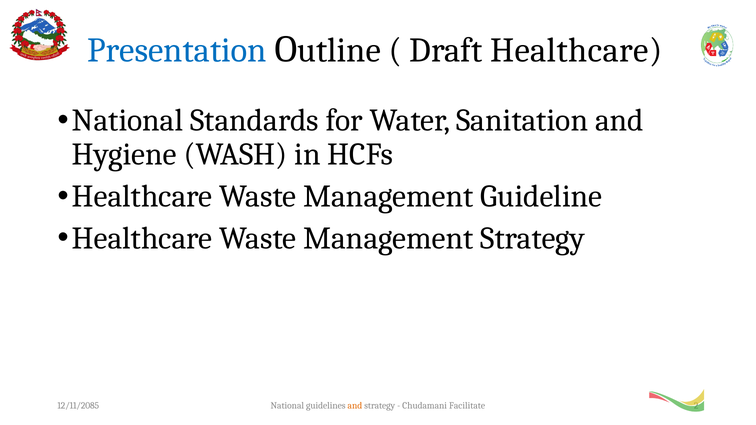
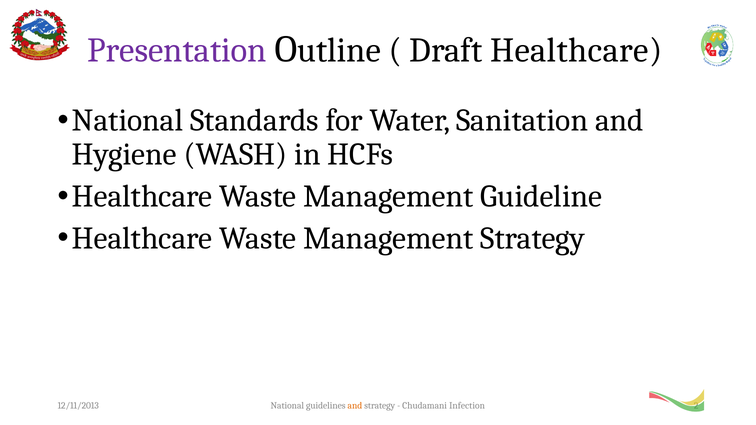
Presentation colour: blue -> purple
12/11/2085: 12/11/2085 -> 12/11/2013
Facilitate: Facilitate -> Infection
